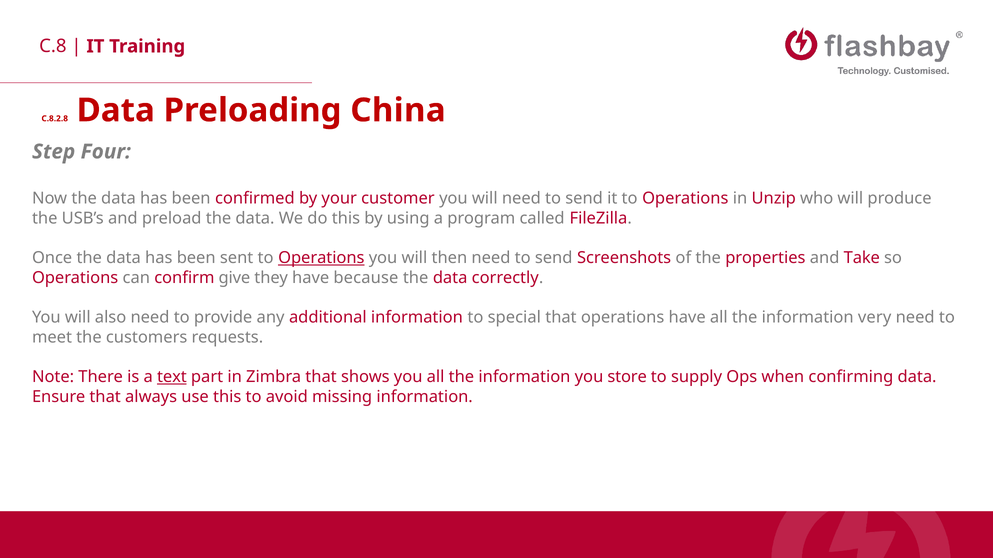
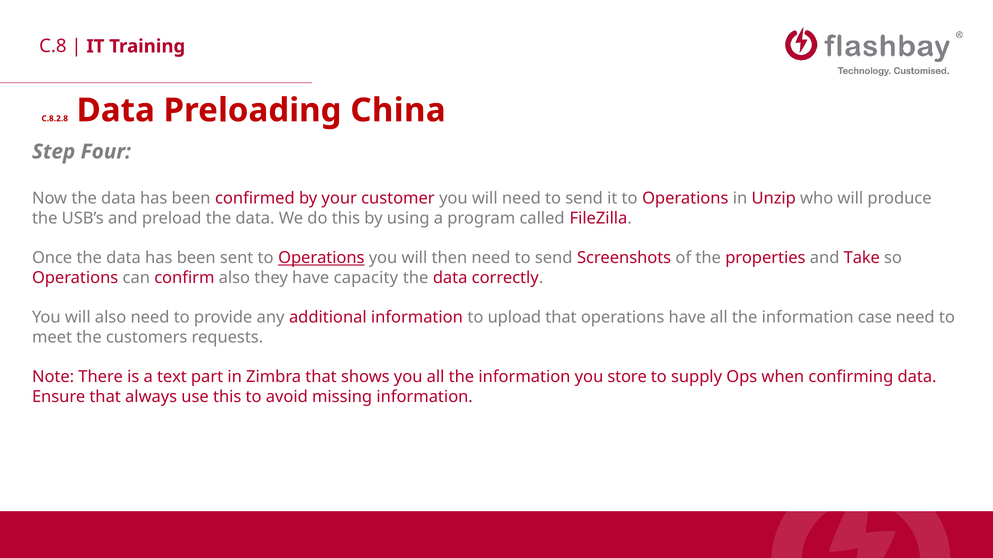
confirm give: give -> also
because: because -> capacity
special: special -> upload
very: very -> case
text underline: present -> none
